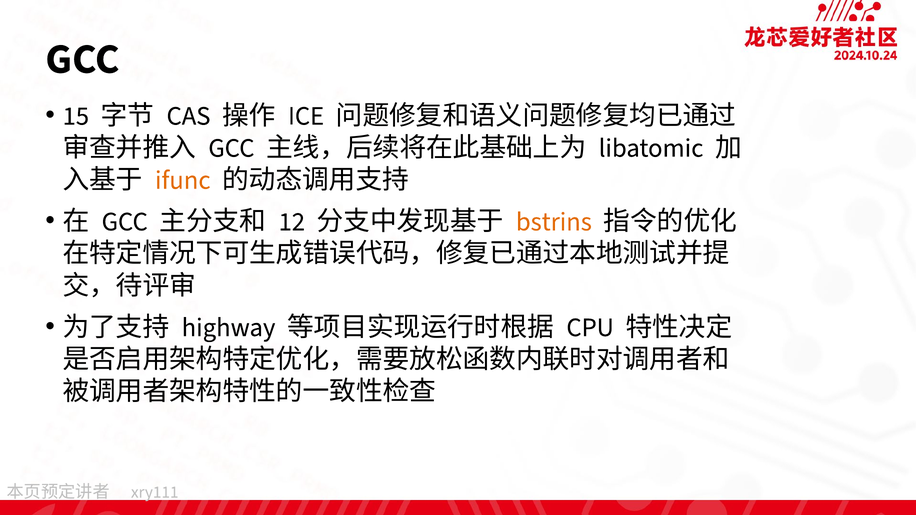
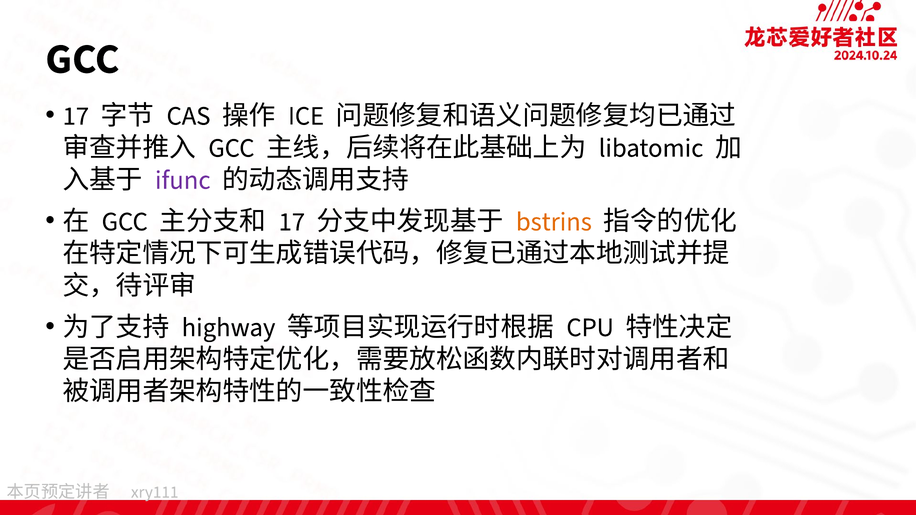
15 at (76, 116): 15 -> 17
ifunc colour: orange -> purple
12 at (292, 222): 12 -> 17
